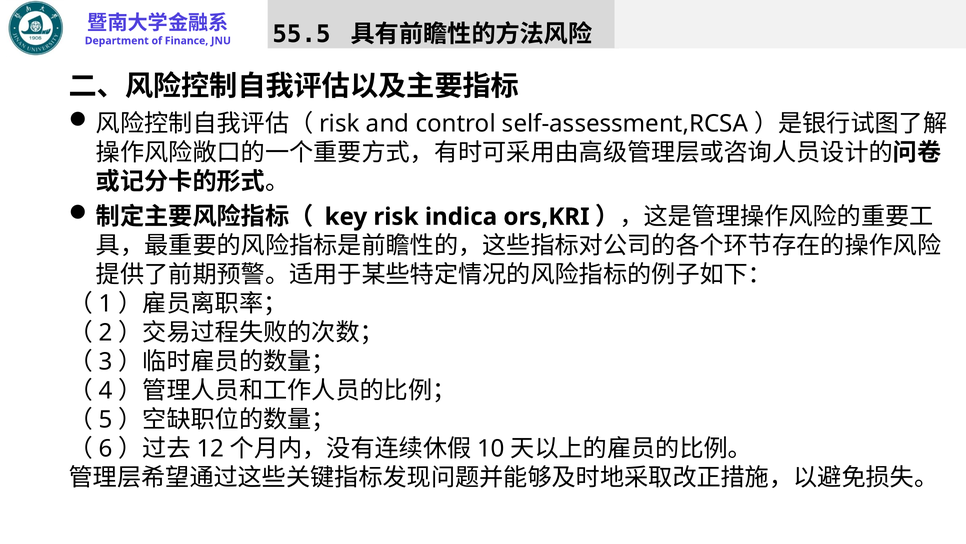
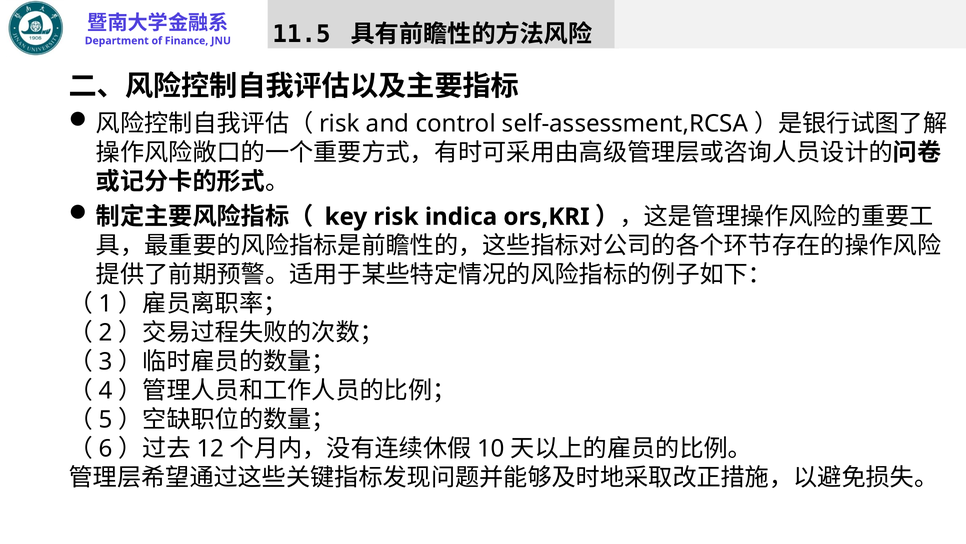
55.5: 55.5 -> 11.5
